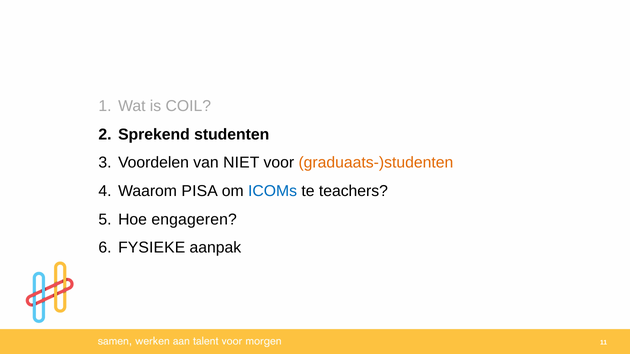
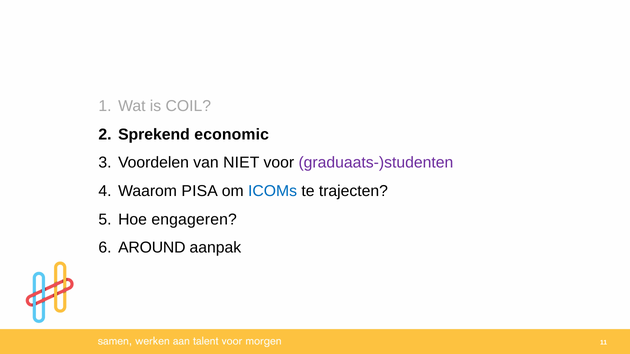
studenten: studenten -> economic
graduaats-)studenten colour: orange -> purple
teachers: teachers -> trajecten
FYSIEKE: FYSIEKE -> AROUND
